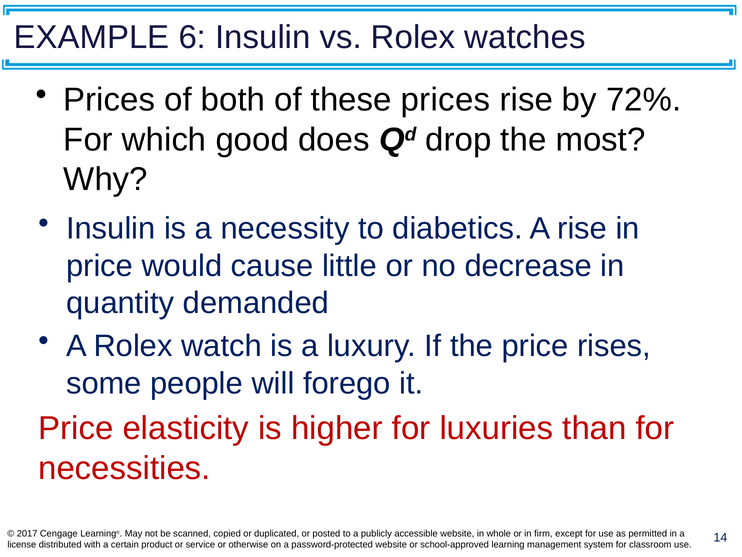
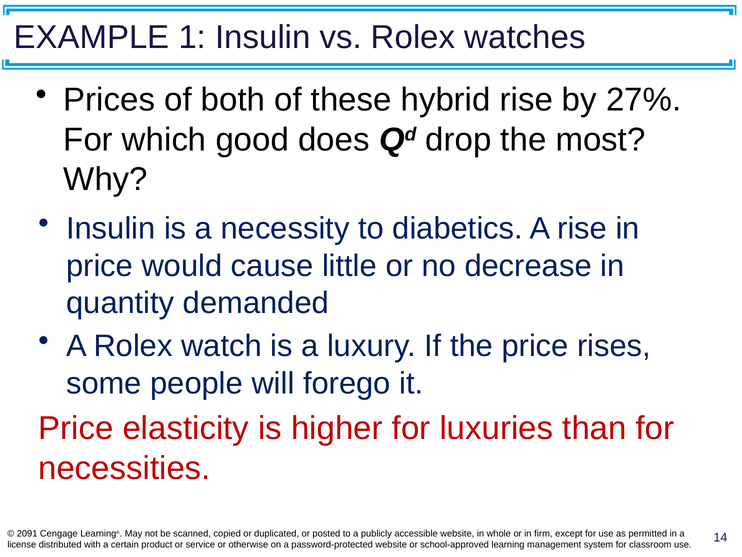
6: 6 -> 1
these prices: prices -> hybrid
72%: 72% -> 27%
2017: 2017 -> 2091
